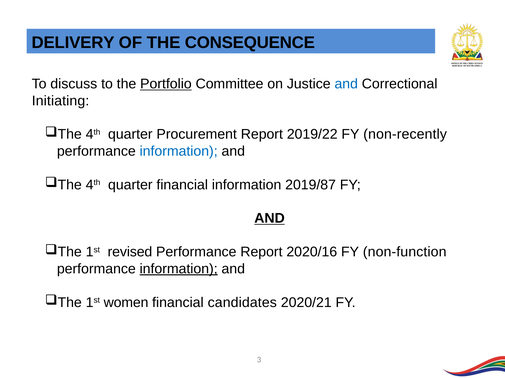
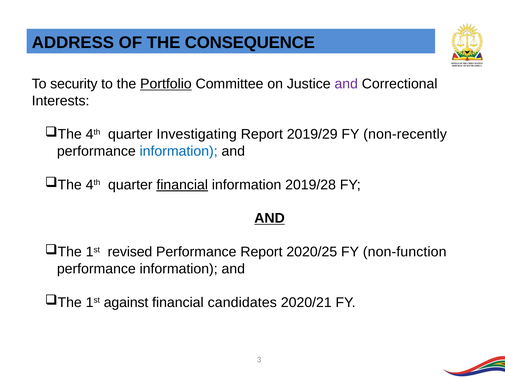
DELIVERY: DELIVERY -> ADDRESS
discuss: discuss -> security
and at (346, 84) colour: blue -> purple
Initiating: Initiating -> Interests
Procurement: Procurement -> Investigating
2019/22: 2019/22 -> 2019/29
financial at (182, 185) underline: none -> present
2019/87: 2019/87 -> 2019/28
2020/16: 2020/16 -> 2020/25
information at (179, 269) underline: present -> none
women: women -> against
